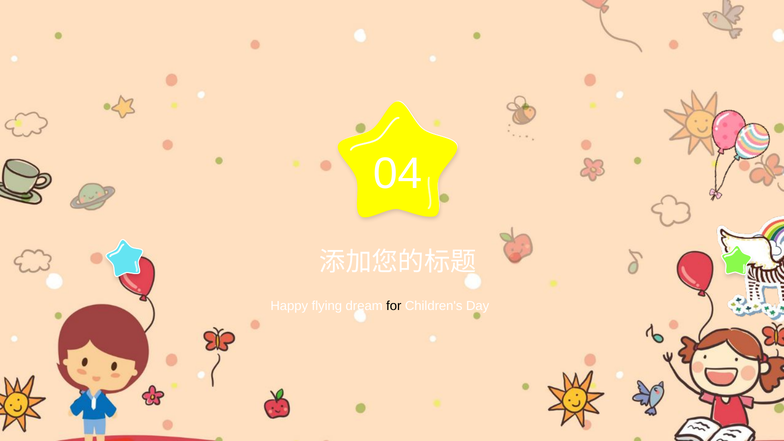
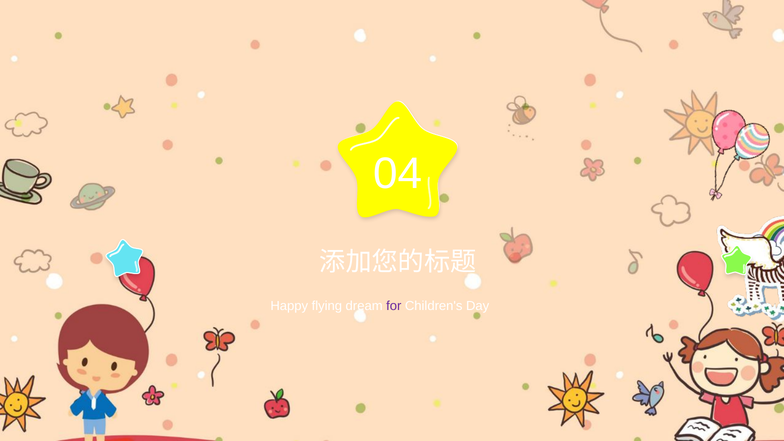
for colour: black -> purple
